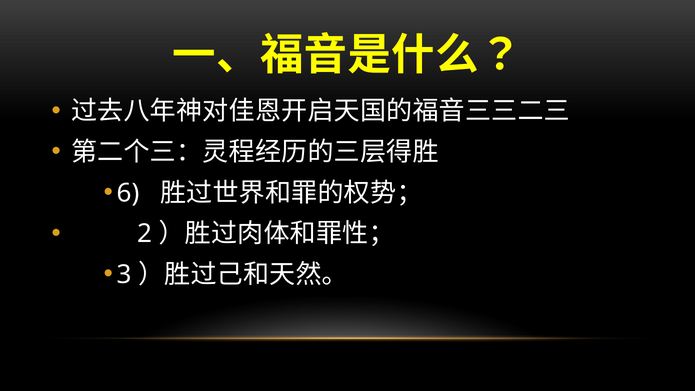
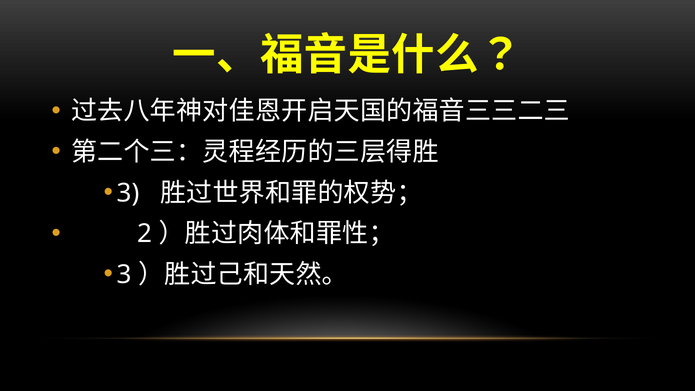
6 at (128, 193): 6 -> 3
